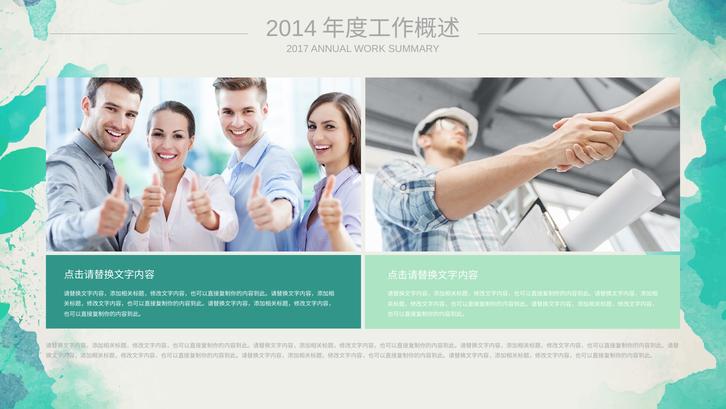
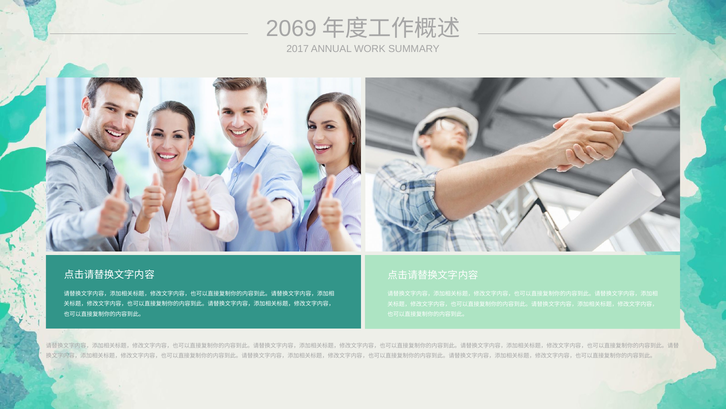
2014: 2014 -> 2069
